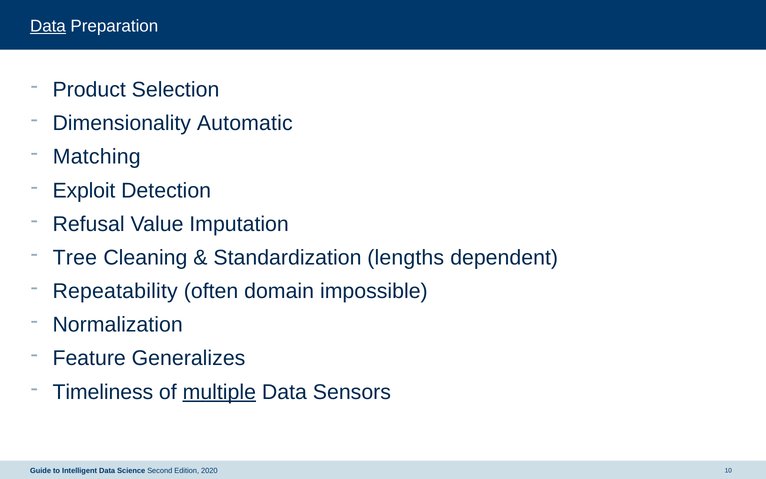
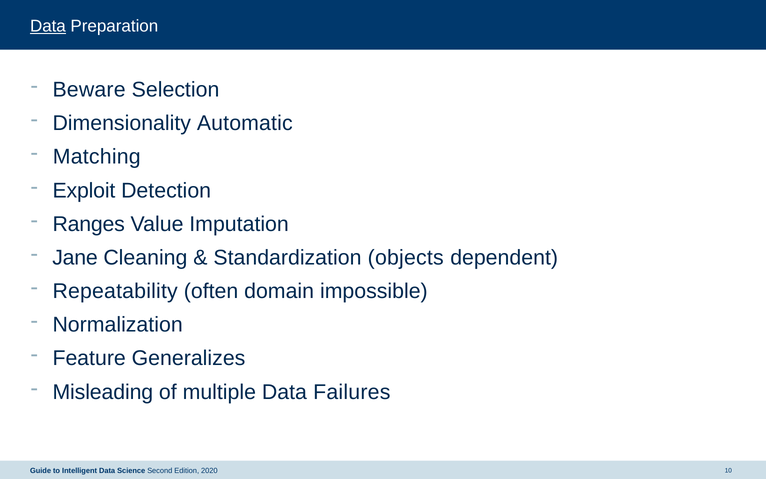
Product: Product -> Beware
Refusal: Refusal -> Ranges
Tree: Tree -> Jane
lengths: lengths -> objects
Timeliness: Timeliness -> Misleading
multiple underline: present -> none
Sensors: Sensors -> Failures
